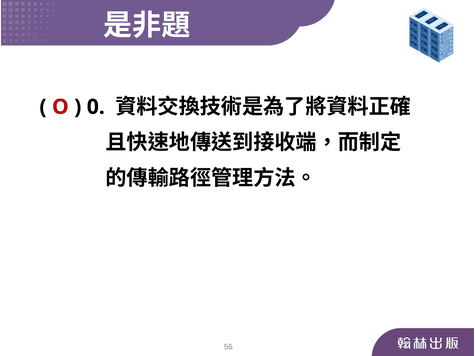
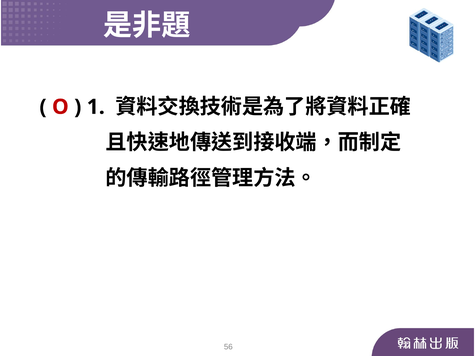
0: 0 -> 1
